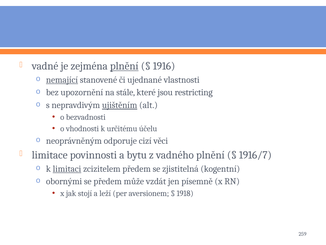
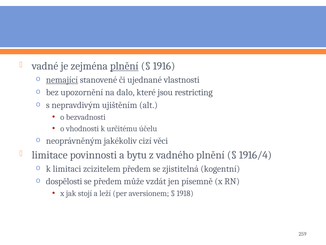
stále: stále -> dalo
ujištěním underline: present -> none
odporuje: odporuje -> jakékoliv
1916/7: 1916/7 -> 1916/4
limitaci underline: present -> none
obornými: obornými -> dospělosti
